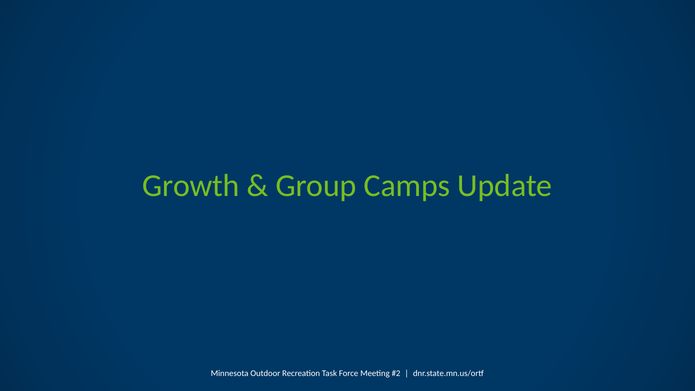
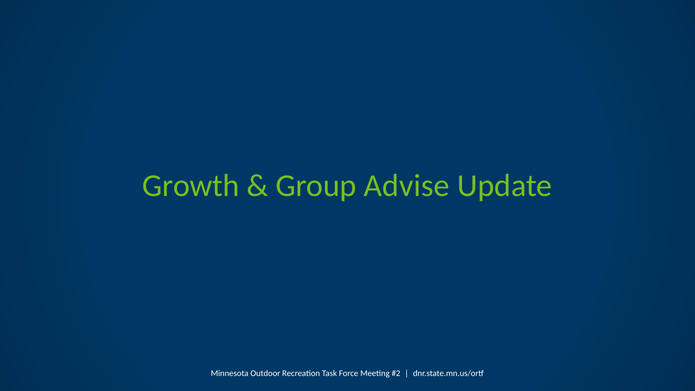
Camps: Camps -> Advise
